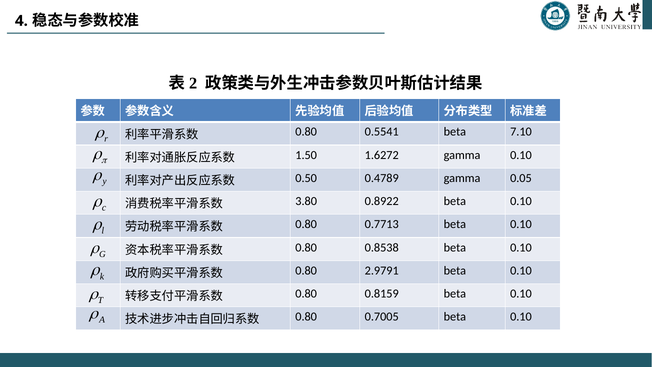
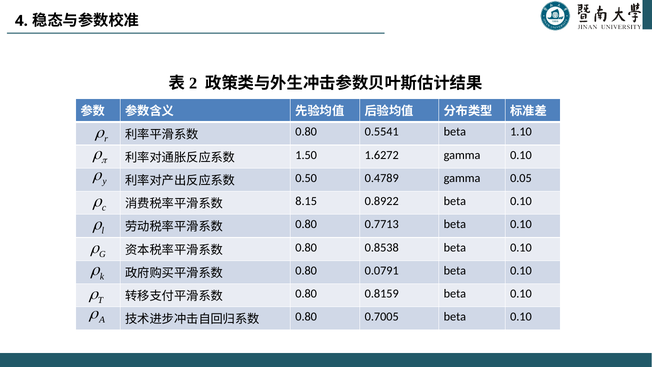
7.10: 7.10 -> 1.10
3.80: 3.80 -> 8.15
2.9791: 2.9791 -> 0.0791
